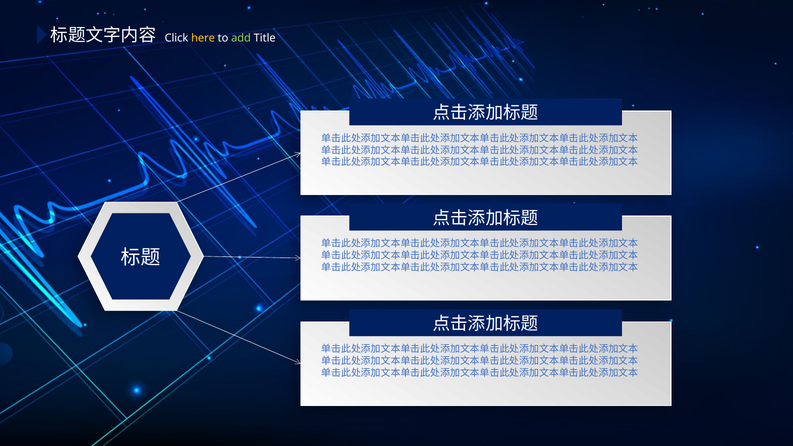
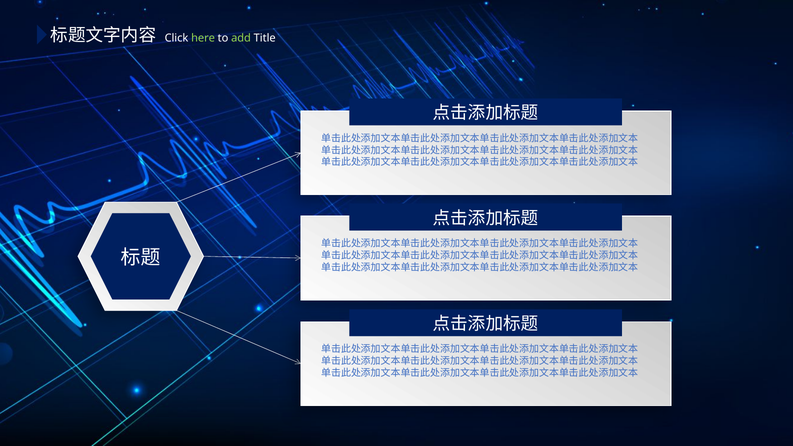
here colour: yellow -> light green
